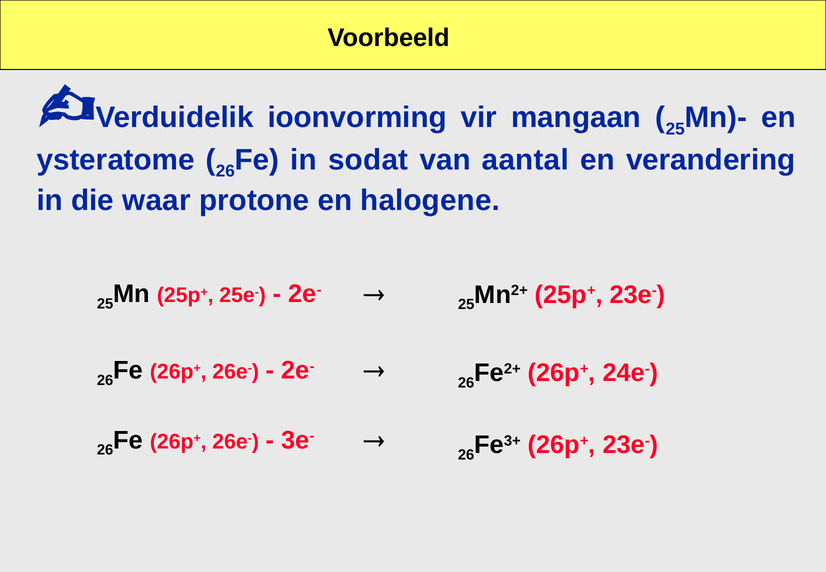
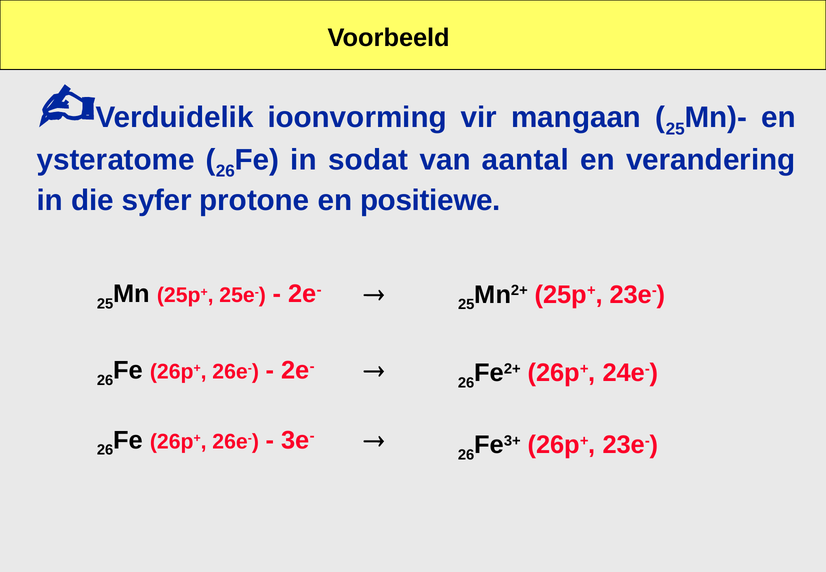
waar: waar -> syfer
halogene: halogene -> positiewe
